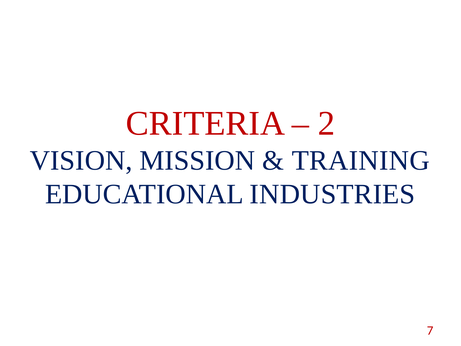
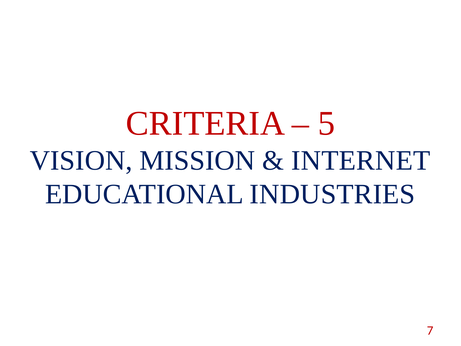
2: 2 -> 5
TRAINING: TRAINING -> INTERNET
